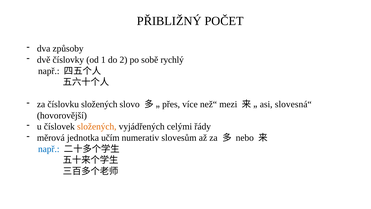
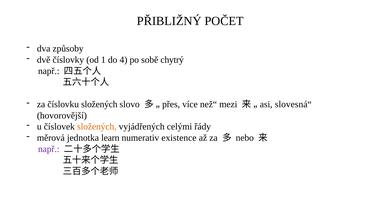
2: 2 -> 4
rychlý: rychlý -> chytrý
učím: učím -> learn
slovesům: slovesům -> existence
např at (49, 149) colour: blue -> purple
